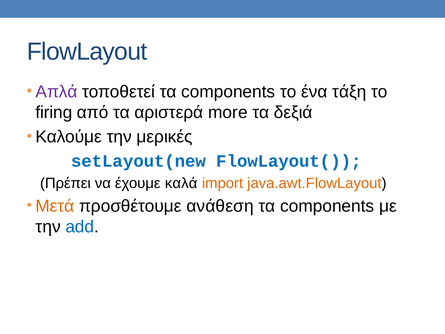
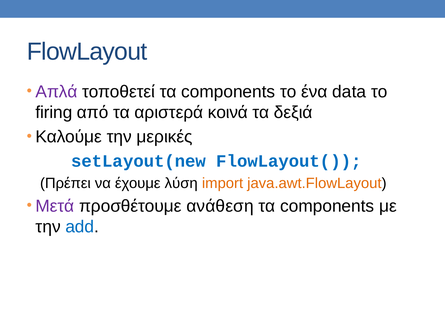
τάξη: τάξη -> data
more: more -> κοινά
καλά: καλά -> λύση
Μετά colour: orange -> purple
